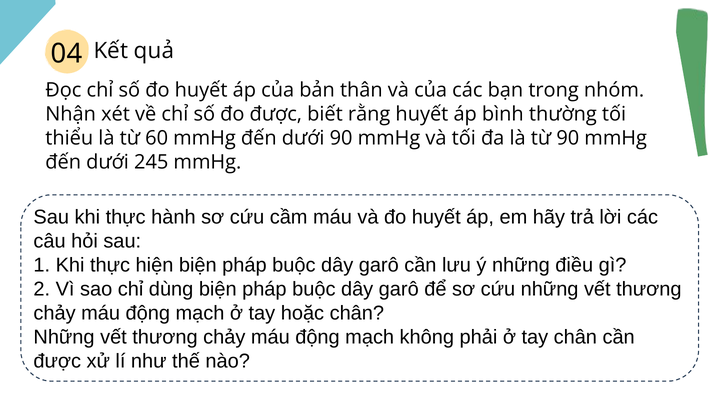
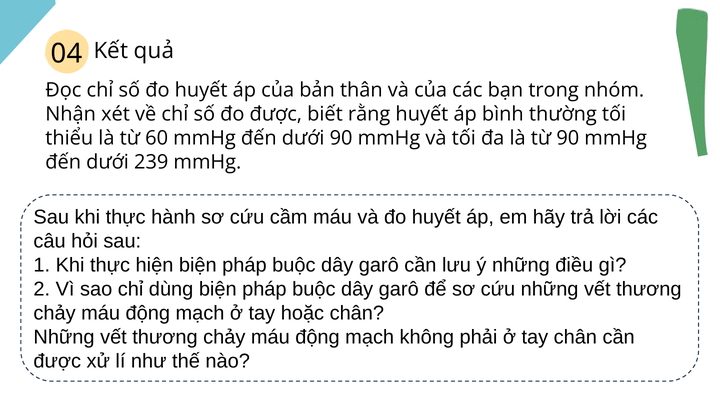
245: 245 -> 239
